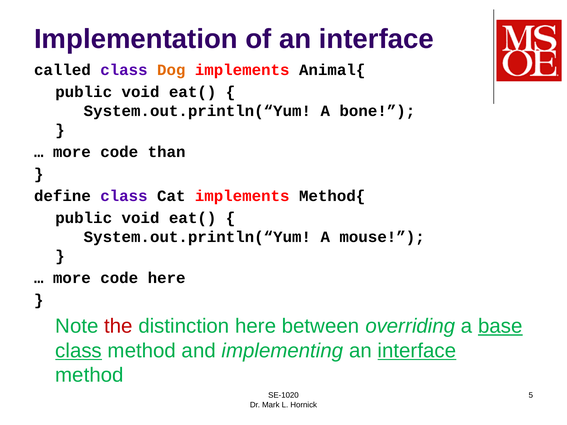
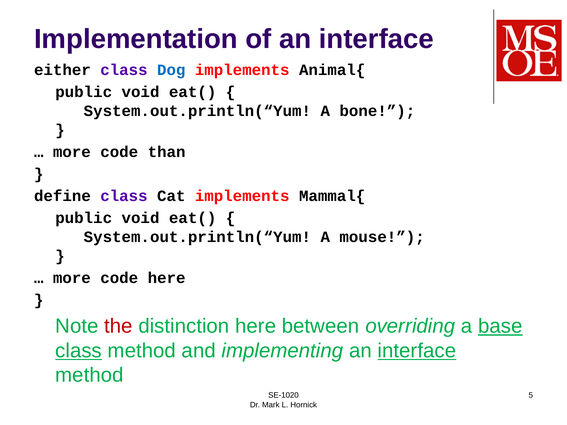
called: called -> either
Dog colour: orange -> blue
Method{: Method{ -> Mammal{
